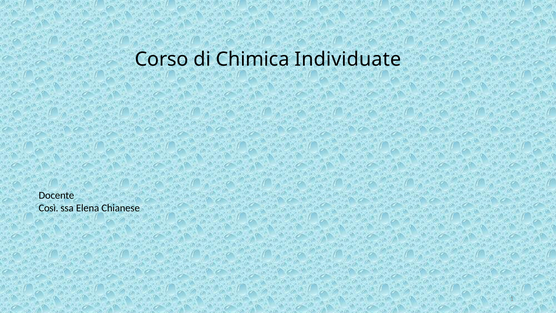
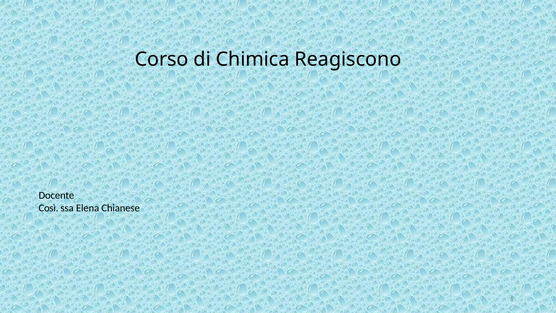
Individuate: Individuate -> Reagiscono
